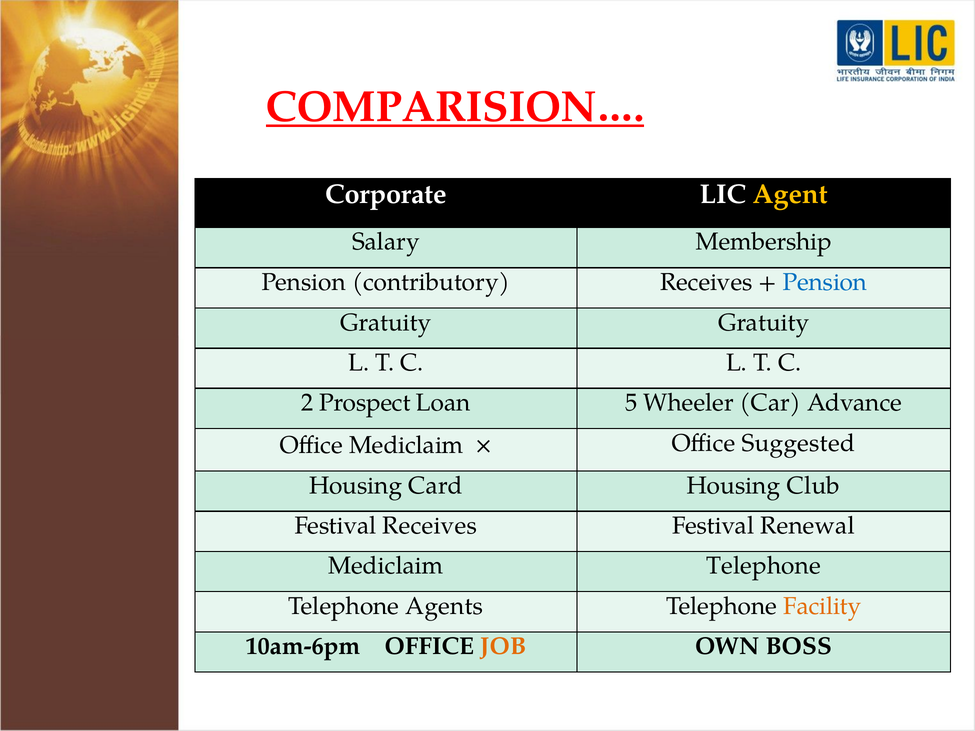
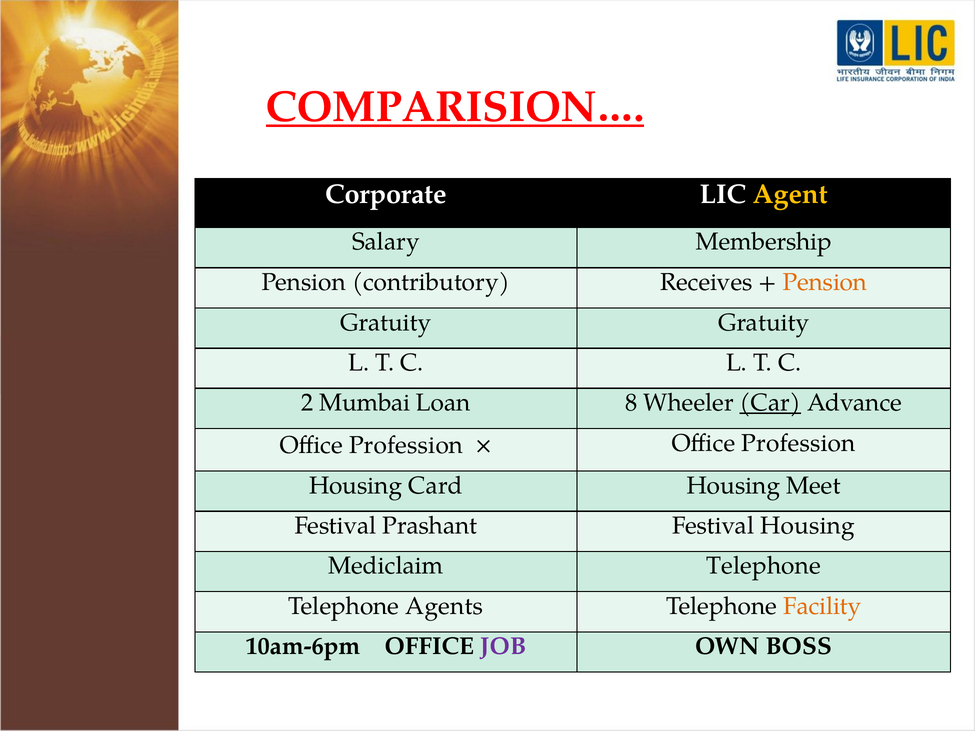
Pension at (825, 282) colour: blue -> orange
Prospect: Prospect -> Mumbai
5: 5 -> 8
Car underline: none -> present
Mediclaim at (406, 445): Mediclaim -> Profession
Suggested at (798, 443): Suggested -> Profession
Club: Club -> Meet
Festival Receives: Receives -> Prashant
Festival Renewal: Renewal -> Housing
JOB colour: orange -> purple
